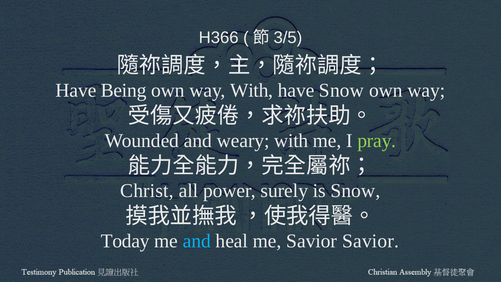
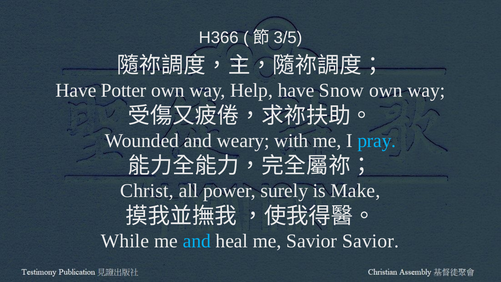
Being: Being -> Potter
way With: With -> Help
pray colour: light green -> light blue
is Snow: Snow -> Make
Today: Today -> While
